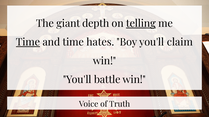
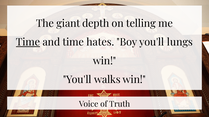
telling underline: present -> none
claim: claim -> lungs
battle: battle -> walks
